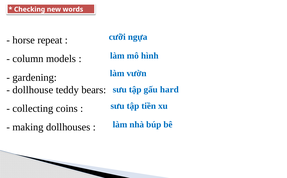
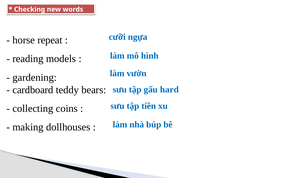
column: column -> reading
dollhouse: dollhouse -> cardboard
